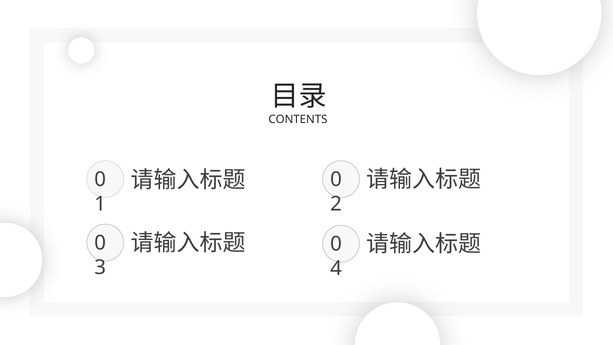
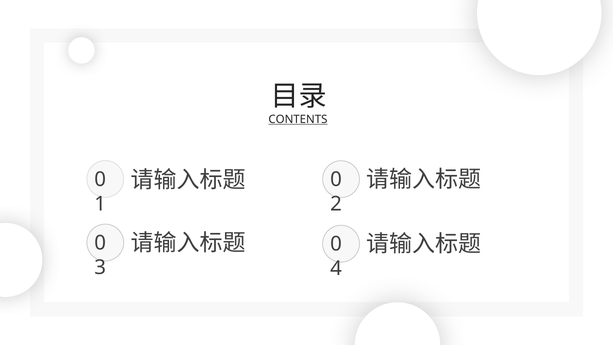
CONTENTS underline: none -> present
